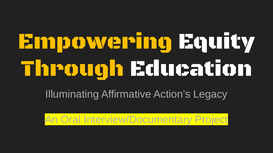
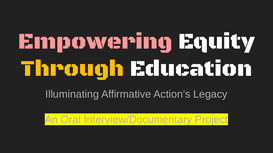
Empowering colour: yellow -> pink
